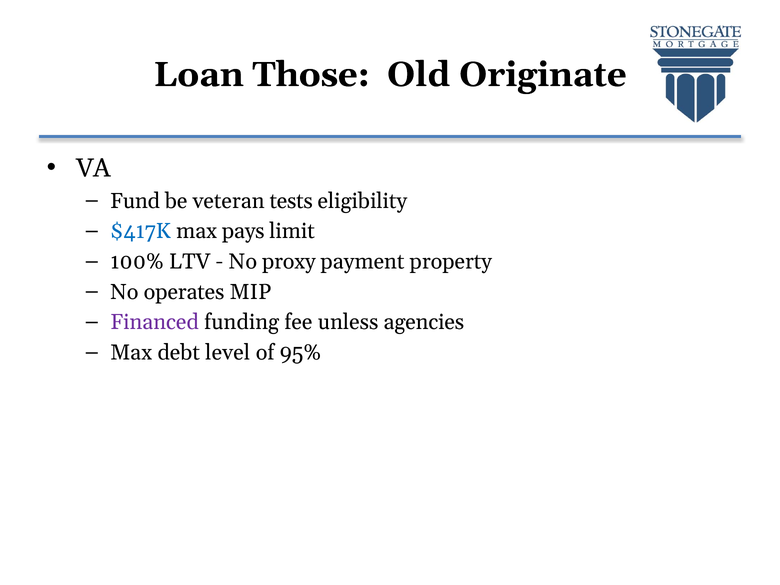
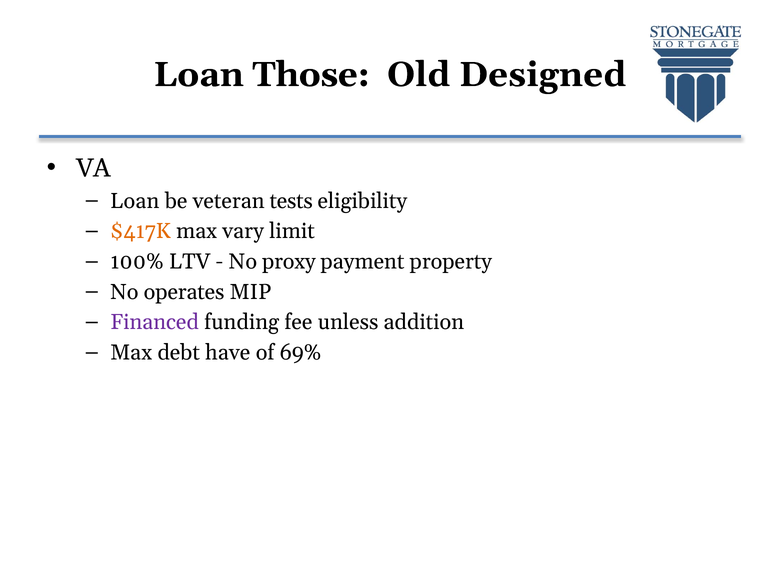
Originate: Originate -> Designed
Fund at (135, 201): Fund -> Loan
$417K colour: blue -> orange
pays: pays -> vary
agencies: agencies -> addition
level: level -> have
95%: 95% -> 69%
